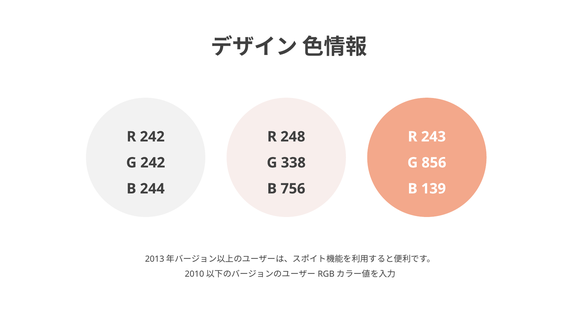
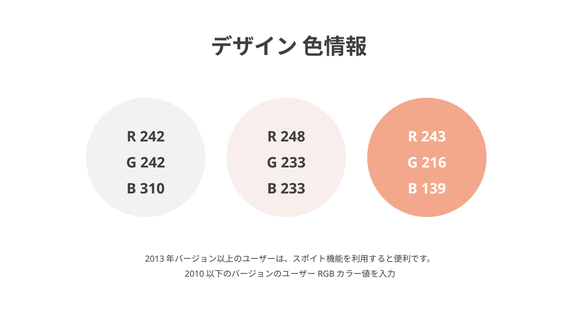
G 338: 338 -> 233
856: 856 -> 216
244: 244 -> 310
B 756: 756 -> 233
